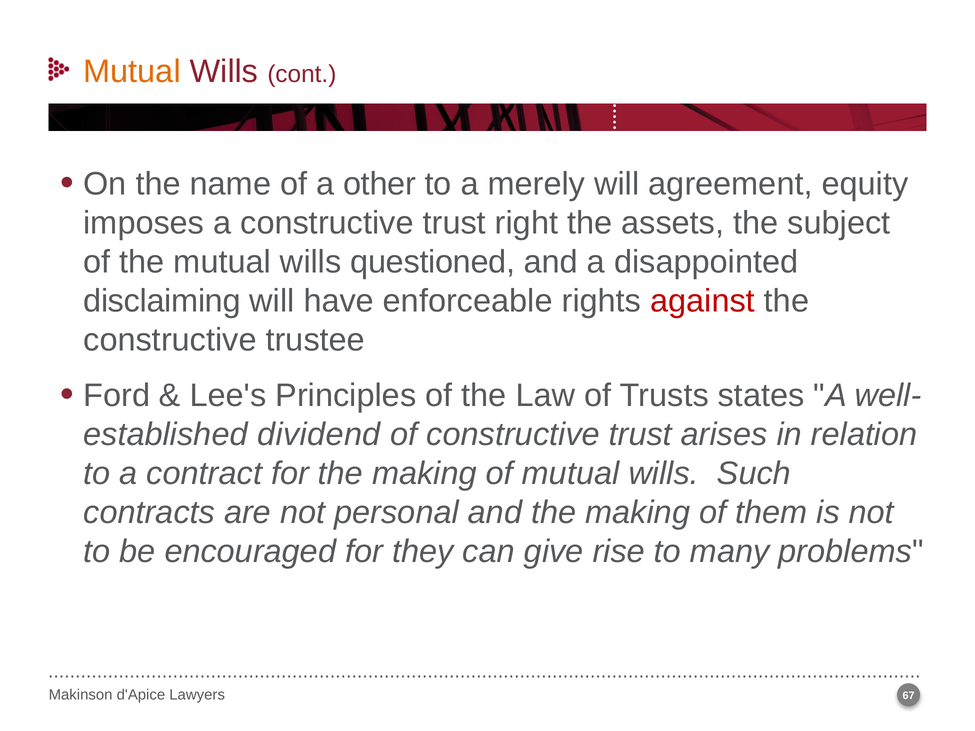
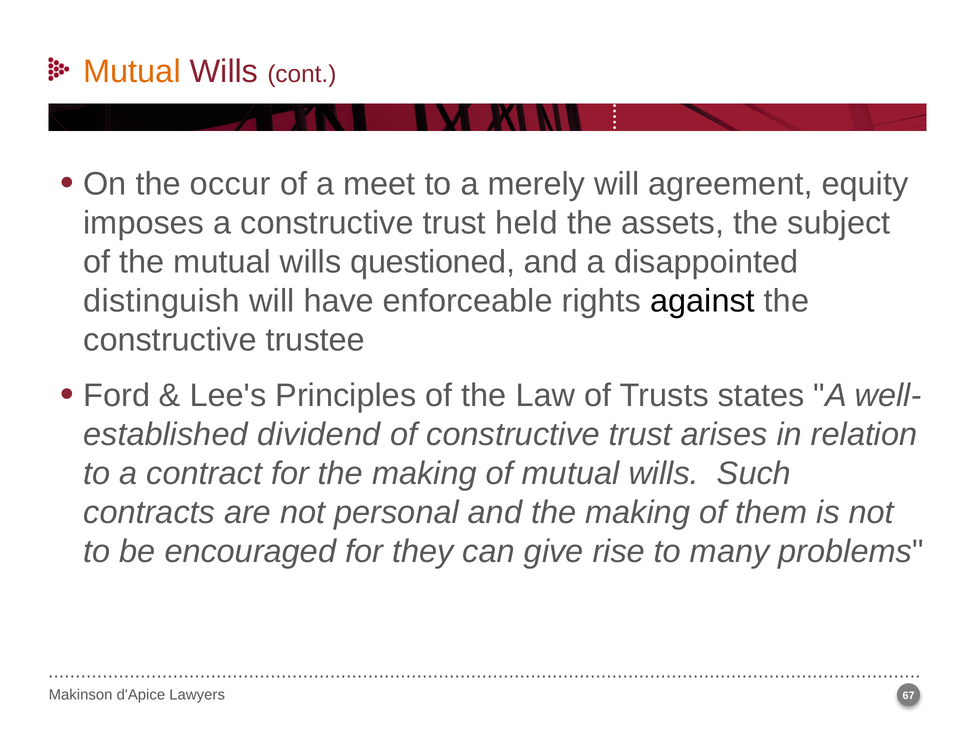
name: name -> occur
other: other -> meet
right: right -> held
disclaiming: disclaiming -> distinguish
against colour: red -> black
